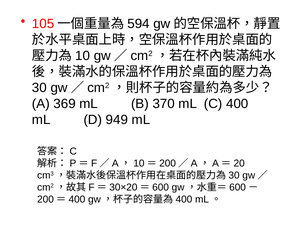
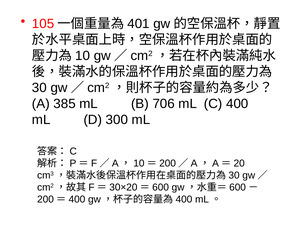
594: 594 -> 401
369: 369 -> 385
370: 370 -> 706
949: 949 -> 300
